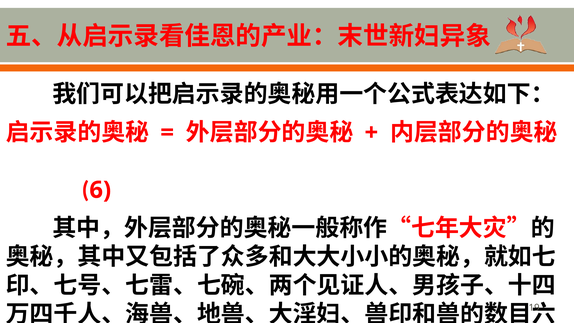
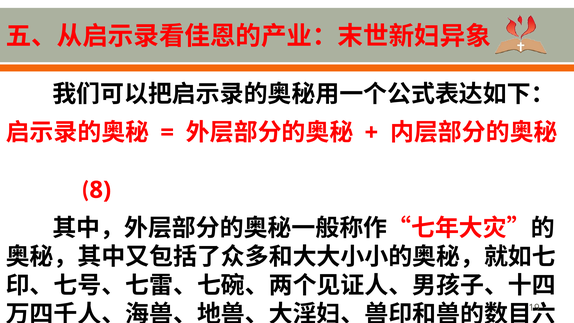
6: 6 -> 8
